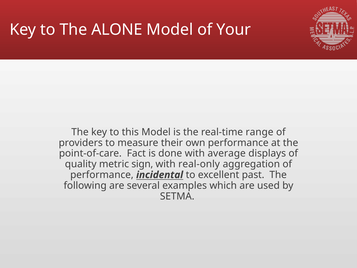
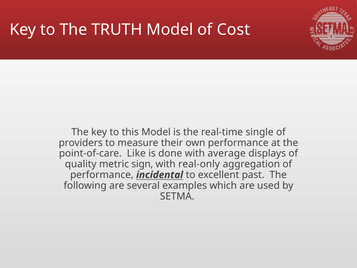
ALONE: ALONE -> TRUTH
Your: Your -> Cost
range: range -> single
Fact: Fact -> Like
